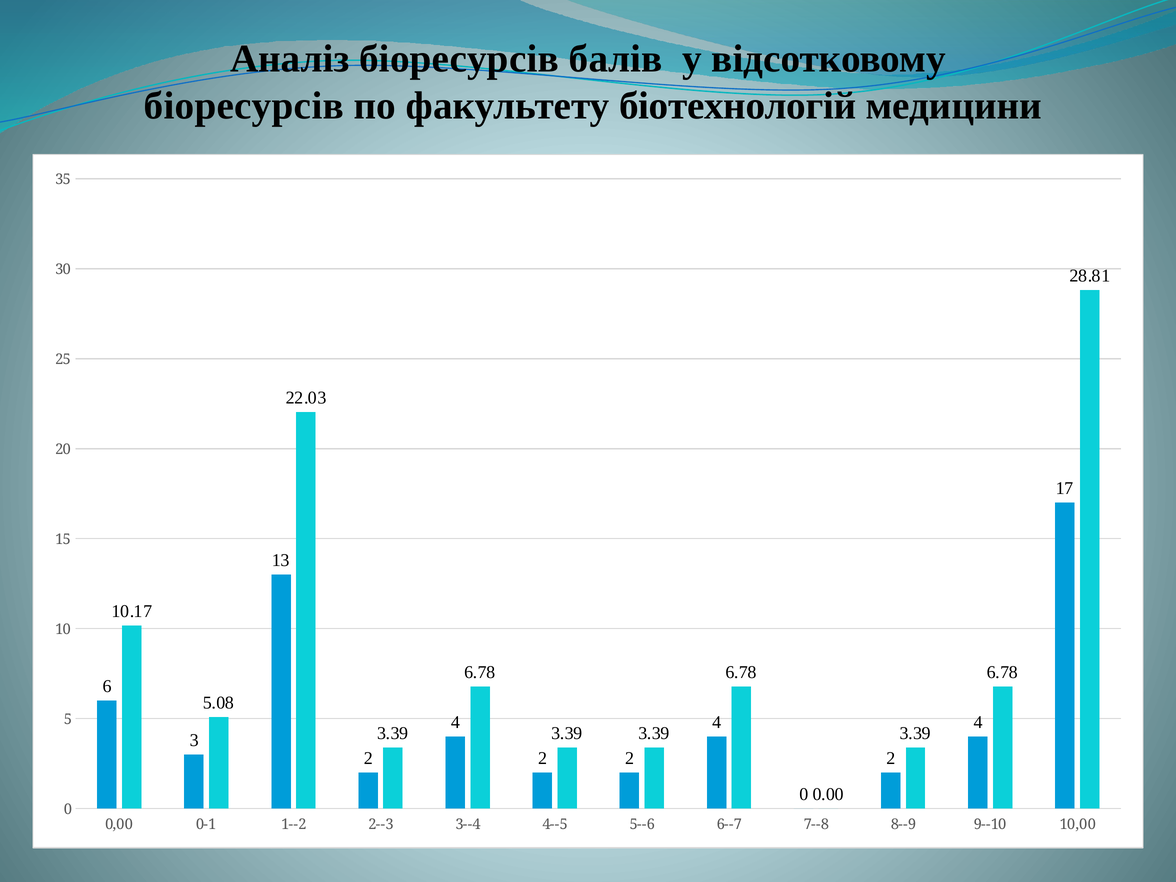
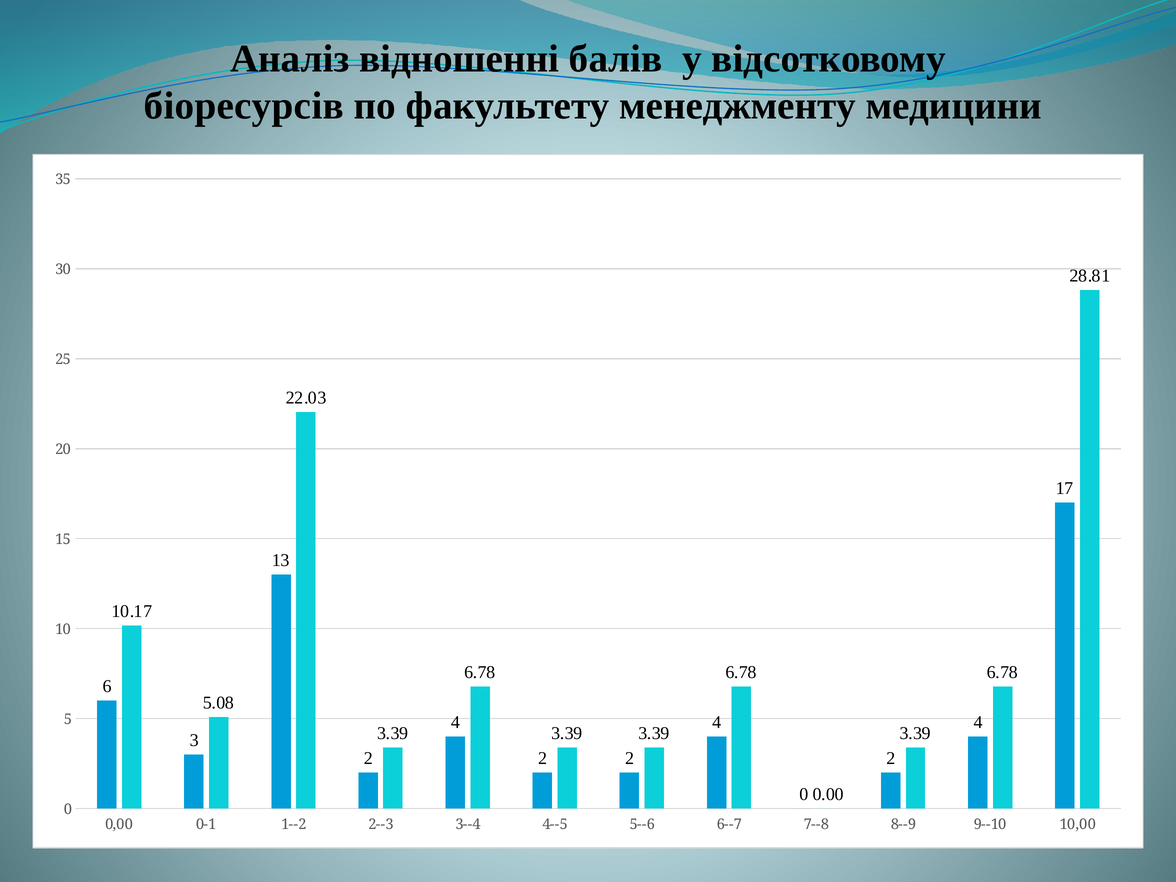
Аналіз біоресурсів: біоресурсів -> відношенні
біотехнологій: біотехнологій -> менеджменту
